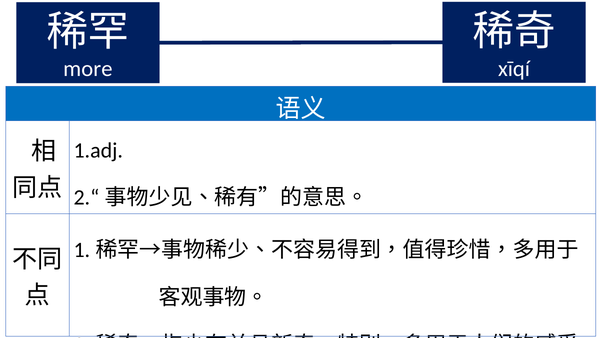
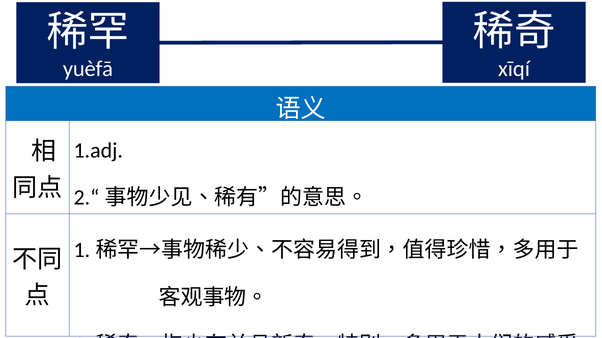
more: more -> yuèfā
